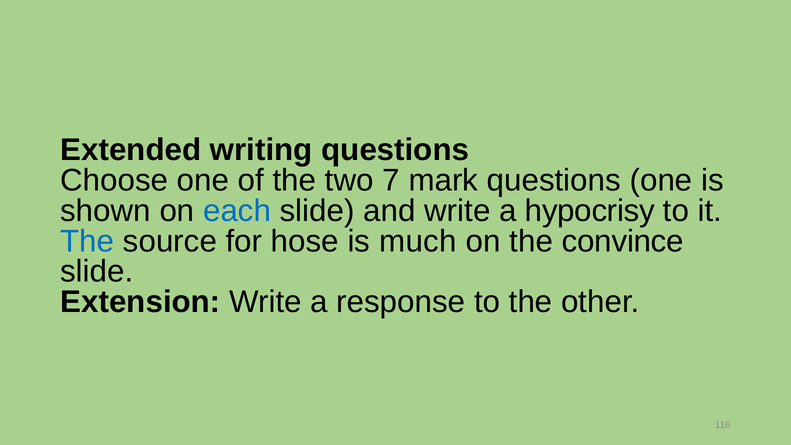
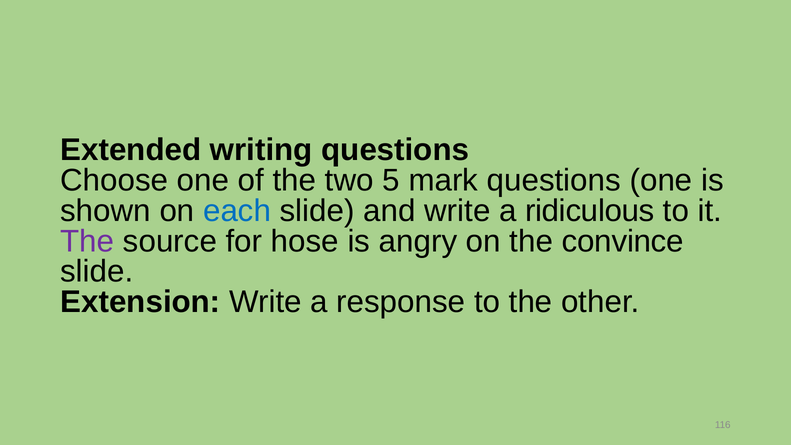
7: 7 -> 5
hypocrisy: hypocrisy -> ridiculous
The at (87, 241) colour: blue -> purple
much: much -> angry
